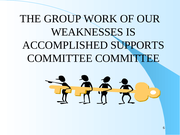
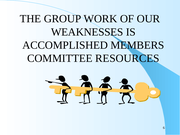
SUPPORTS: SUPPORTS -> MEMBERS
COMMITTEE COMMITTEE: COMMITTEE -> RESOURCES
